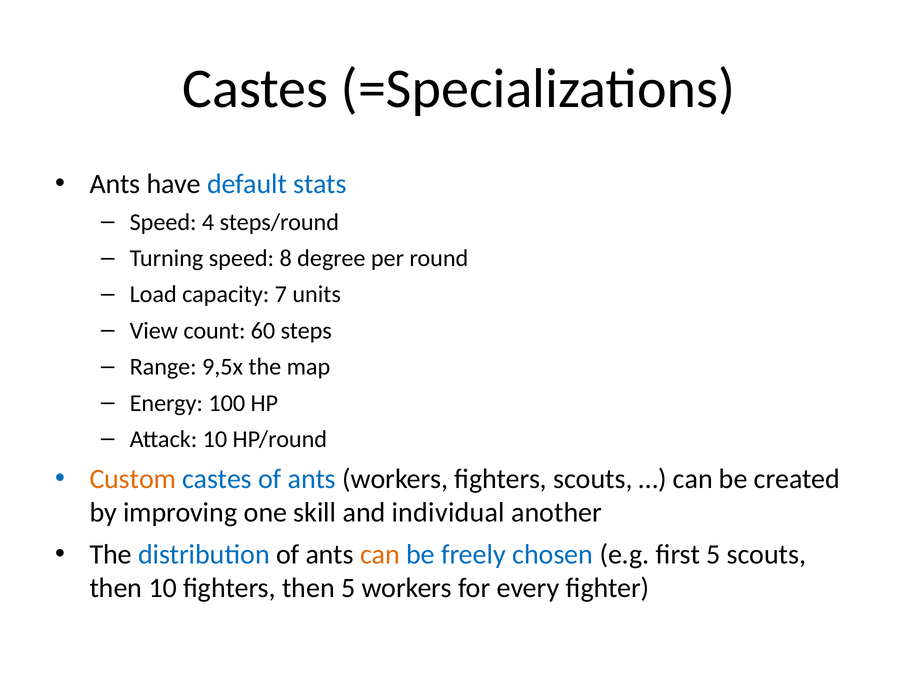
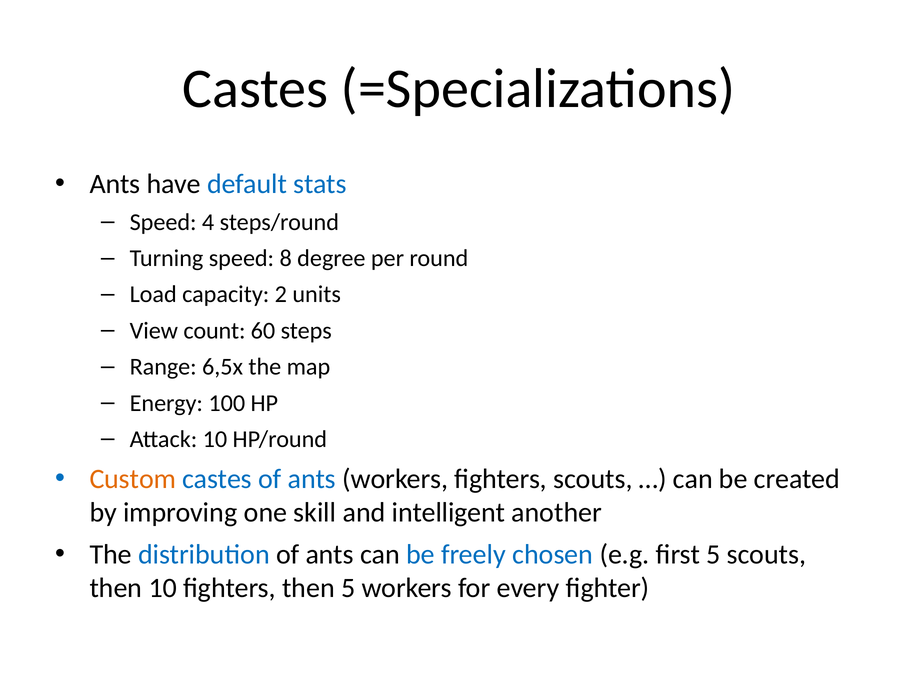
7: 7 -> 2
9,5x: 9,5x -> 6,5x
individual: individual -> intelligent
can at (380, 555) colour: orange -> black
